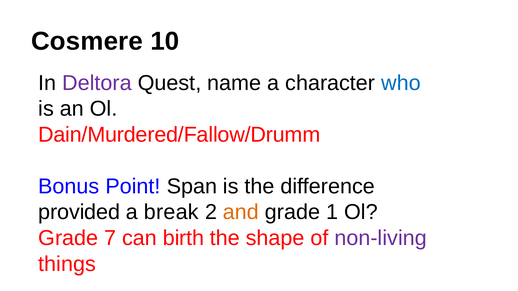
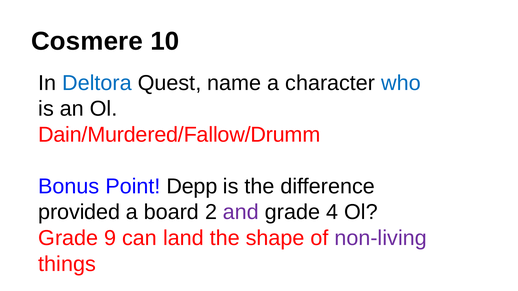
Deltora colour: purple -> blue
Span: Span -> Depp
break: break -> board
and colour: orange -> purple
1: 1 -> 4
7: 7 -> 9
birth: birth -> land
